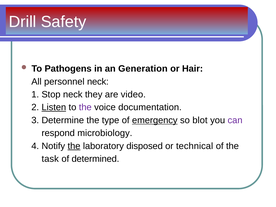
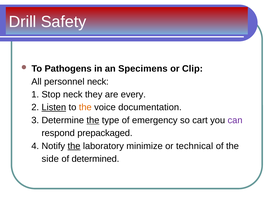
Generation: Generation -> Specimens
Hair: Hair -> Clip
video: video -> every
the at (85, 107) colour: purple -> orange
the at (93, 120) underline: none -> present
emergency underline: present -> none
blot: blot -> cart
microbiology: microbiology -> prepackaged
disposed: disposed -> minimize
task: task -> side
